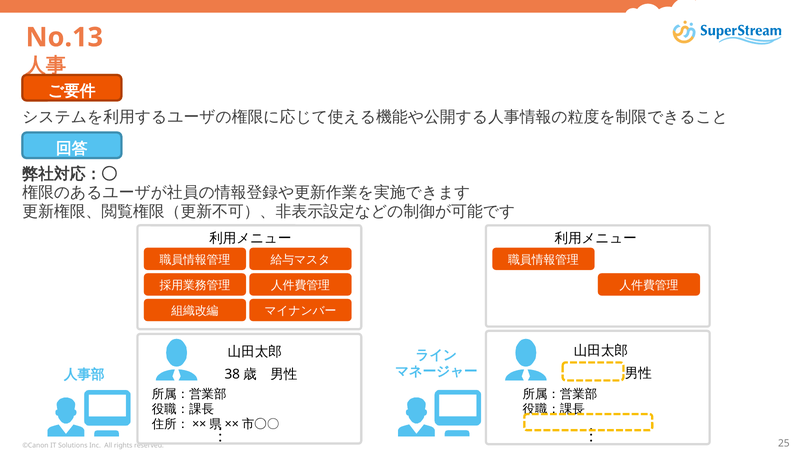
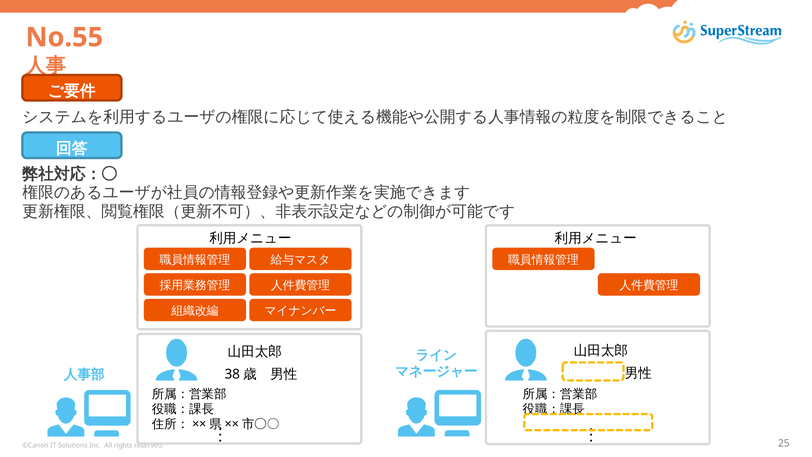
No.13: No.13 -> No.55
